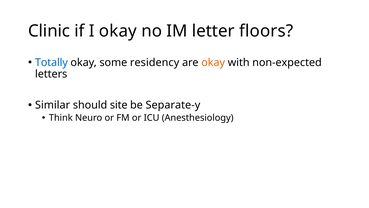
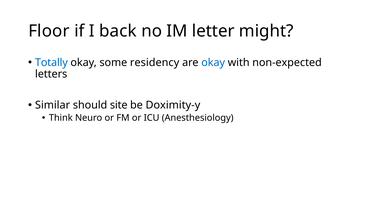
Clinic: Clinic -> Floor
I okay: okay -> back
floors: floors -> might
okay at (213, 62) colour: orange -> blue
Separate-y: Separate-y -> Doximity-y
